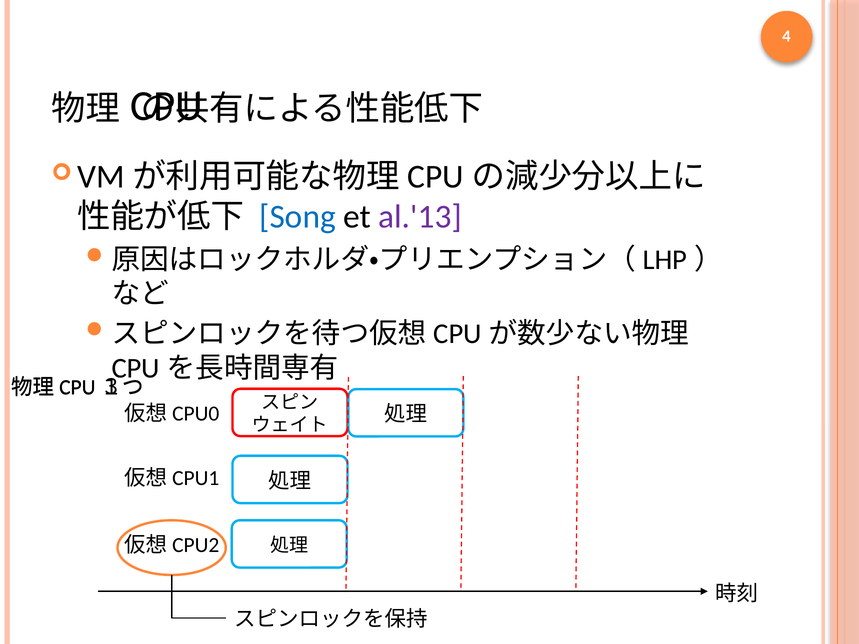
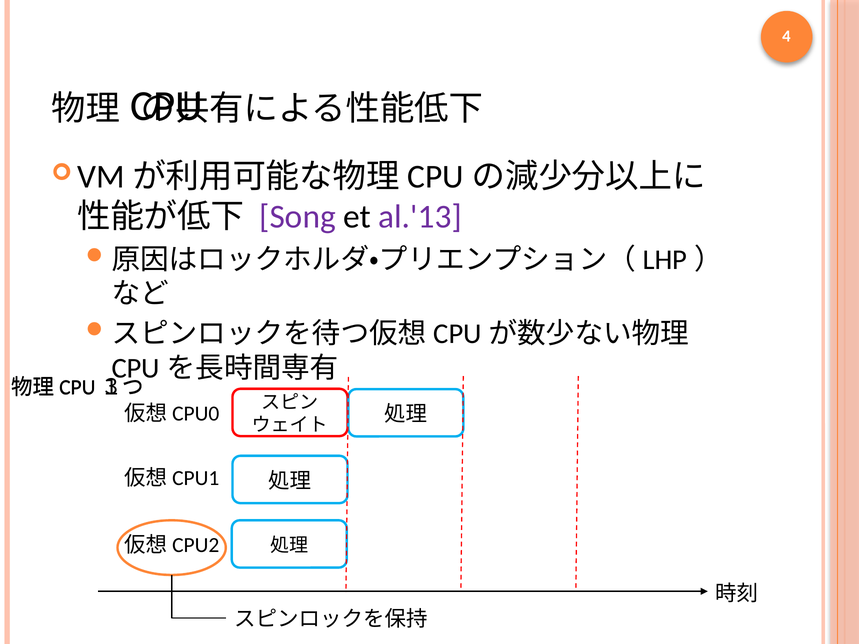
Song colour: blue -> purple
